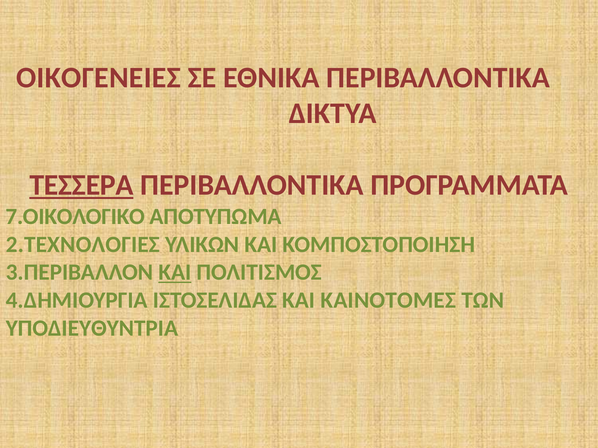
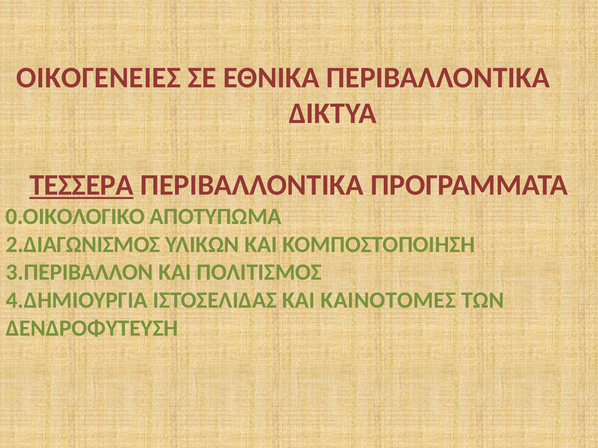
7.ΟΙΚΟΛΟΓΙΚΟ: 7.ΟΙΚΟΛΟΓΙΚΟ -> 0.ΟΙΚΟΛΟΓΙΚΟ
2.ΤΕΧΝΟΛΟΓΙΕΣ: 2.ΤΕΧΝΟΛΟΓΙΕΣ -> 2.ΔΙΑΓΩΝΙΣΜΟΣ
ΚΑΙ at (175, 273) underline: present -> none
ΥΠΟΔΙΕΥΘΥΝΤΡΙΑ: ΥΠΟΔΙΕΥΘΥΝΤΡΙΑ -> ΔΕΝΔΡΟΦΥΤΕΥΣΗ
